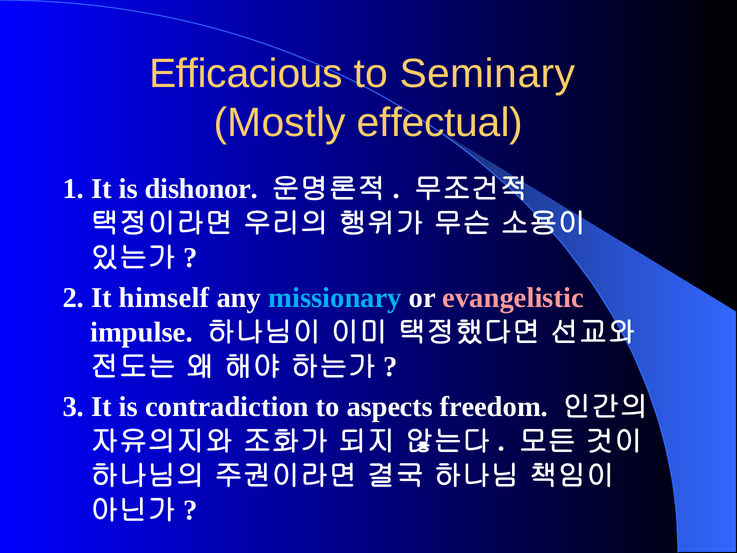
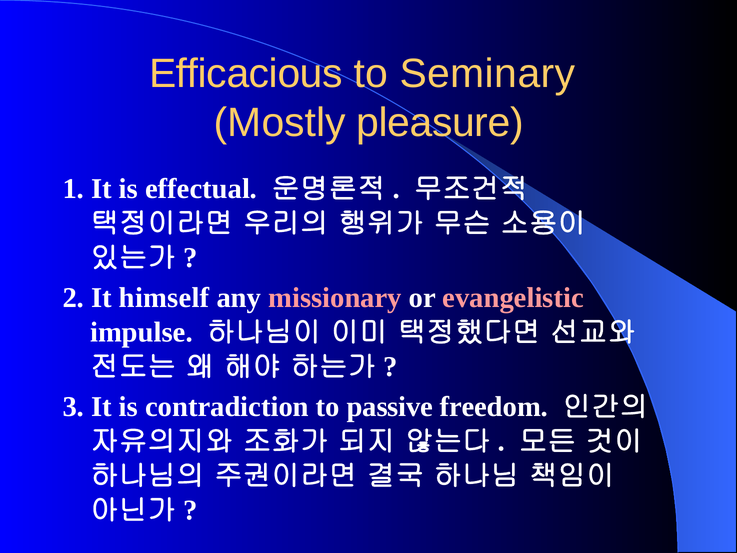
effectual: effectual -> pleasure
dishonor: dishonor -> effectual
missionary colour: light blue -> pink
aspects: aspects -> passive
